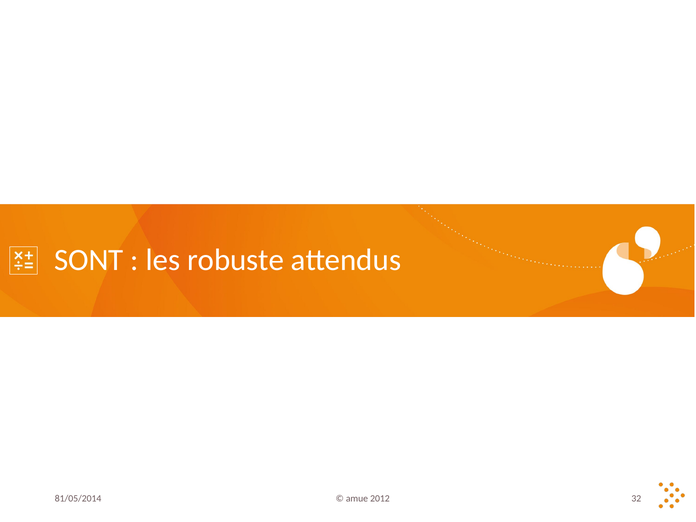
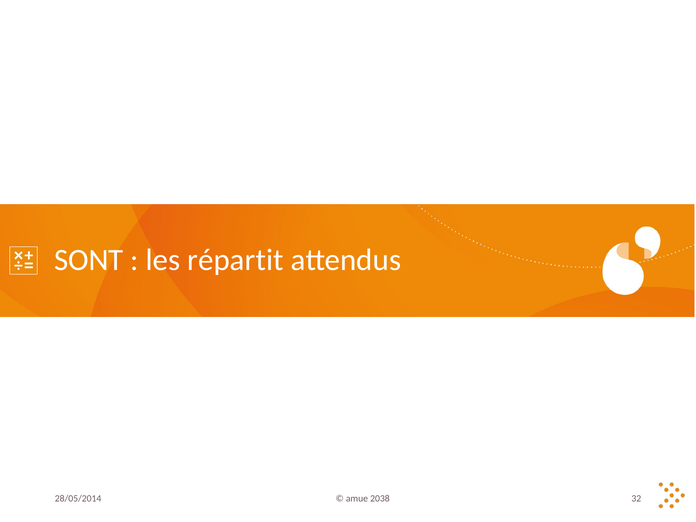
robuste: robuste -> répartit
81/05/2014: 81/05/2014 -> 28/05/2014
2012: 2012 -> 2038
